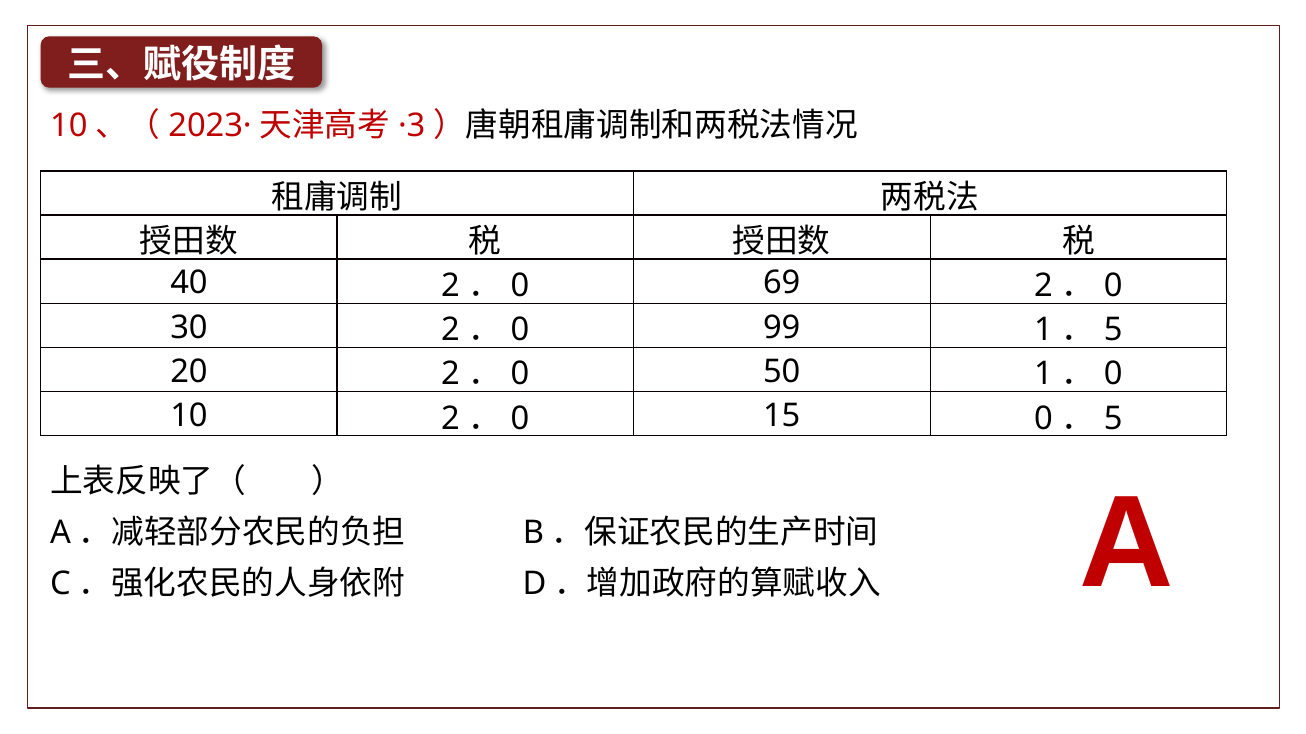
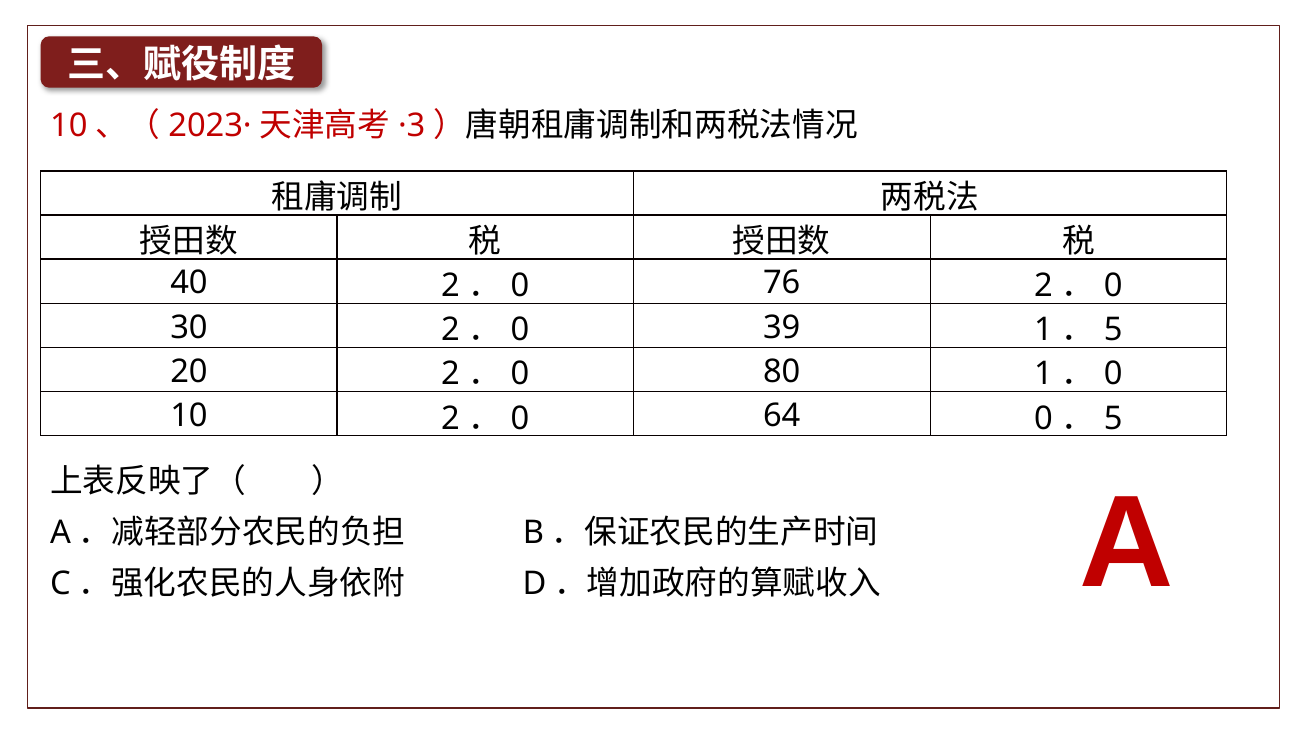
69: 69 -> 76
99: 99 -> 39
50: 50 -> 80
15: 15 -> 64
